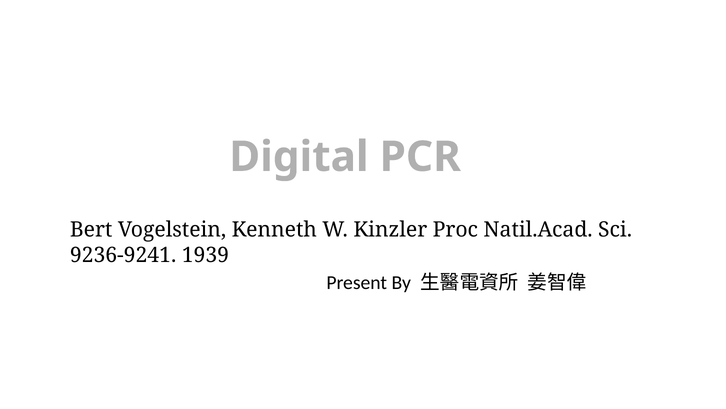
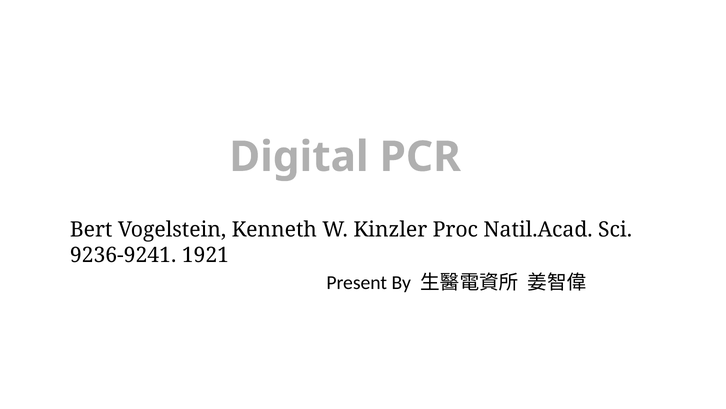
1939: 1939 -> 1921
